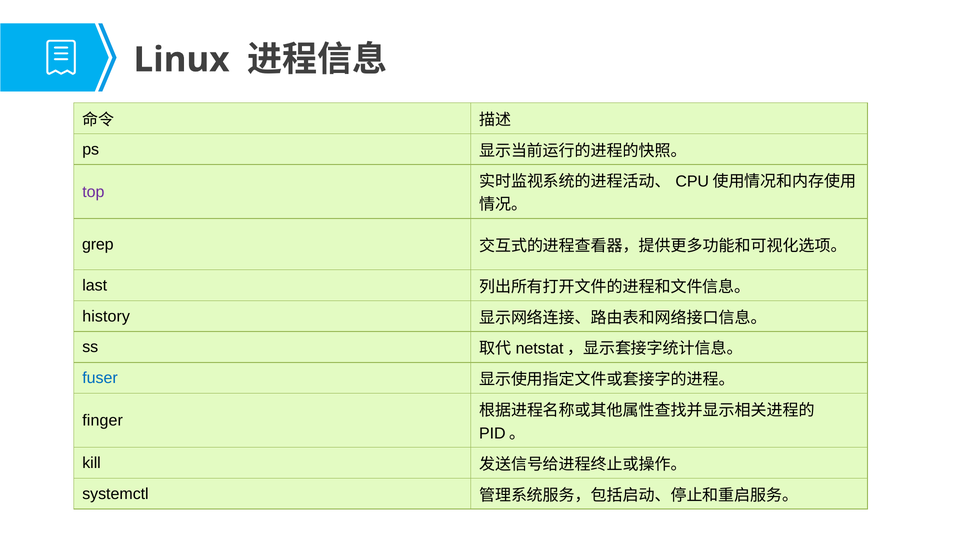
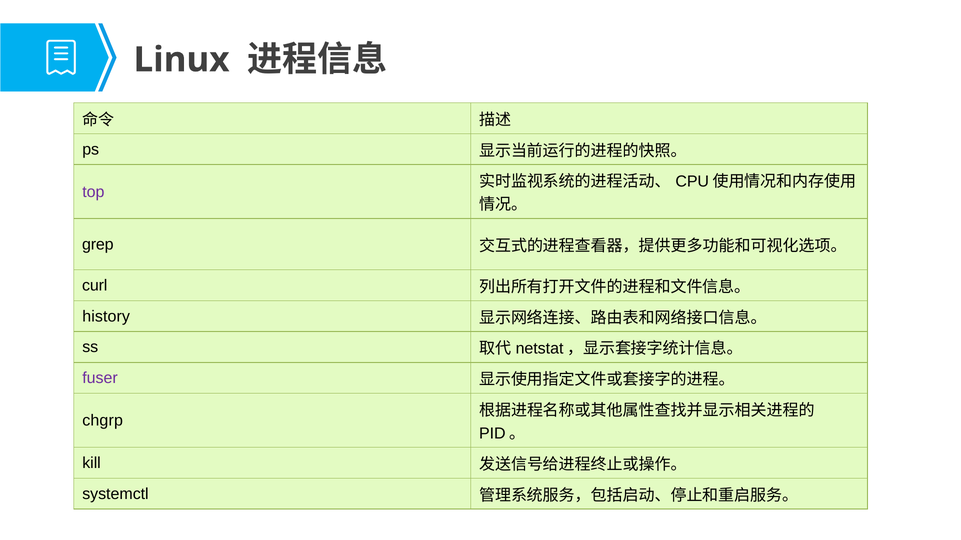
last: last -> curl
fuser colour: blue -> purple
finger: finger -> chgrp
